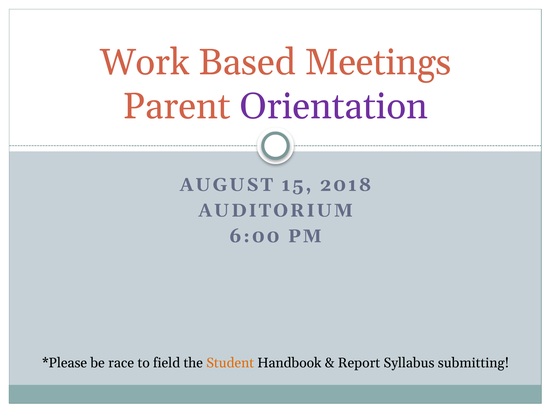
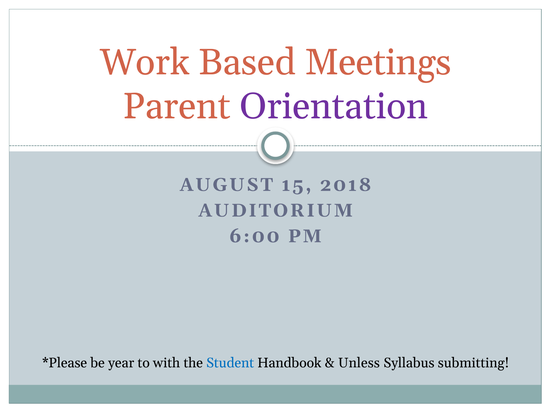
race: race -> year
field: field -> with
Student colour: orange -> blue
Report: Report -> Unless
